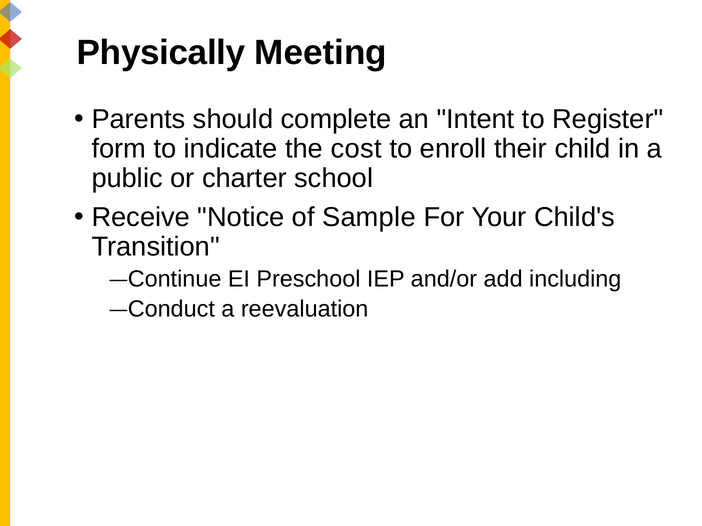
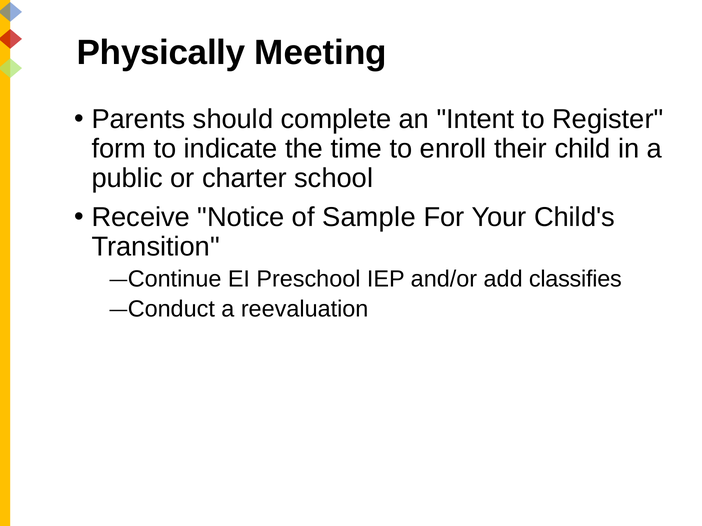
cost: cost -> time
including: including -> classifies
